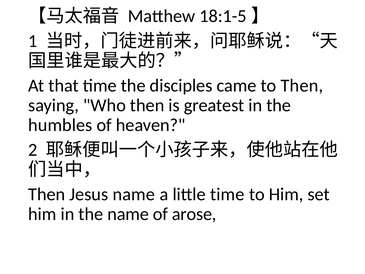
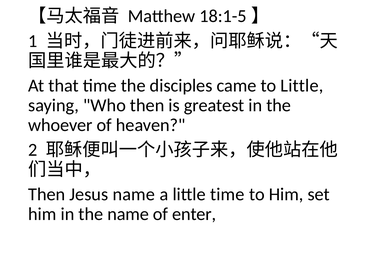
to Then: Then -> Little
humbles: humbles -> whoever
arose: arose -> enter
